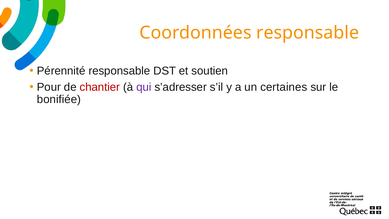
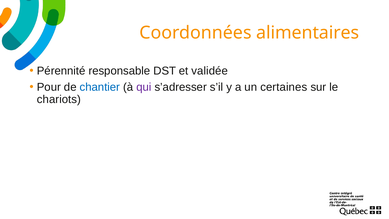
Coordonnées responsable: responsable -> alimentaires
soutien: soutien -> validée
chantier colour: red -> blue
bonifiée: bonifiée -> chariots
